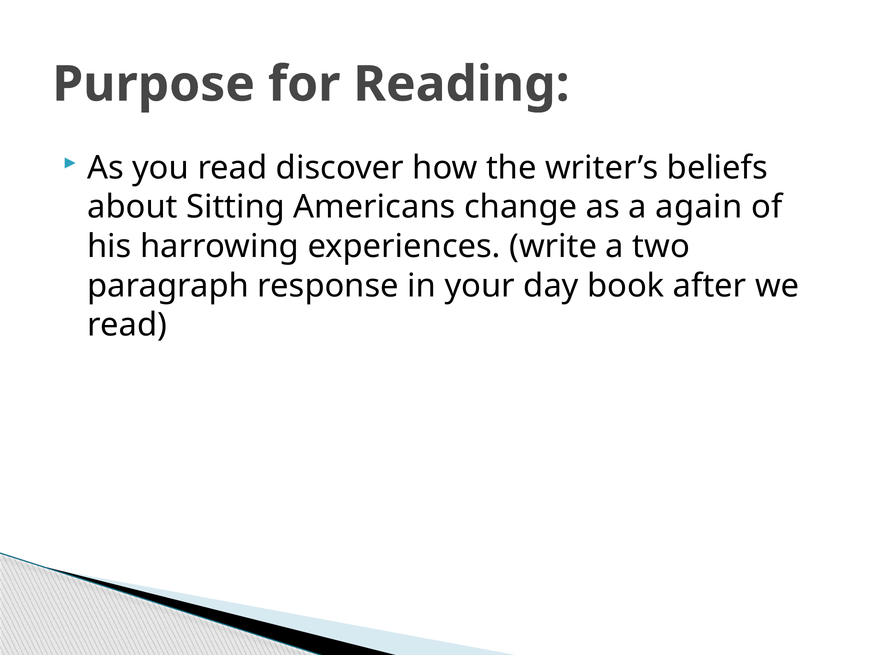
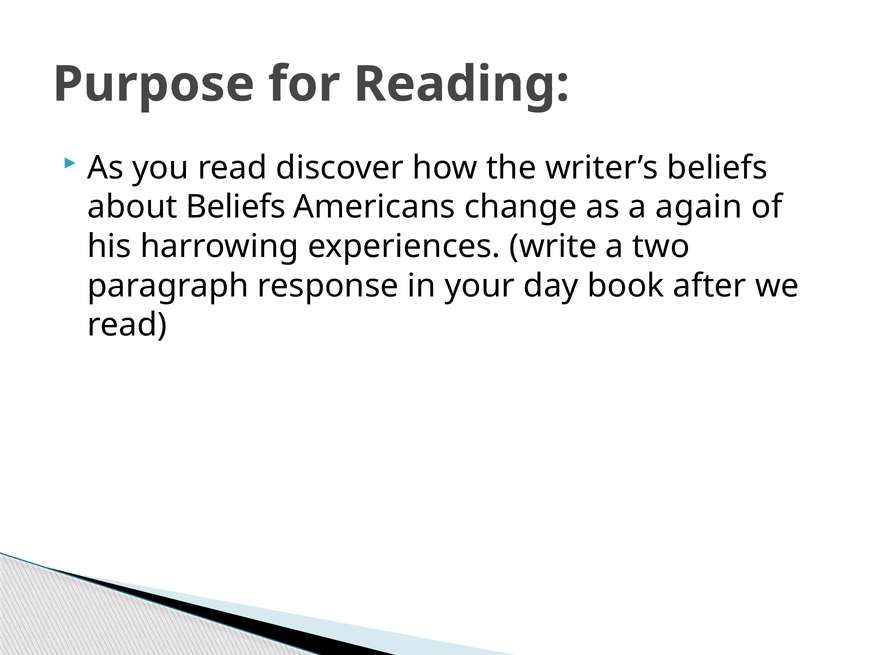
about Sitting: Sitting -> Beliefs
